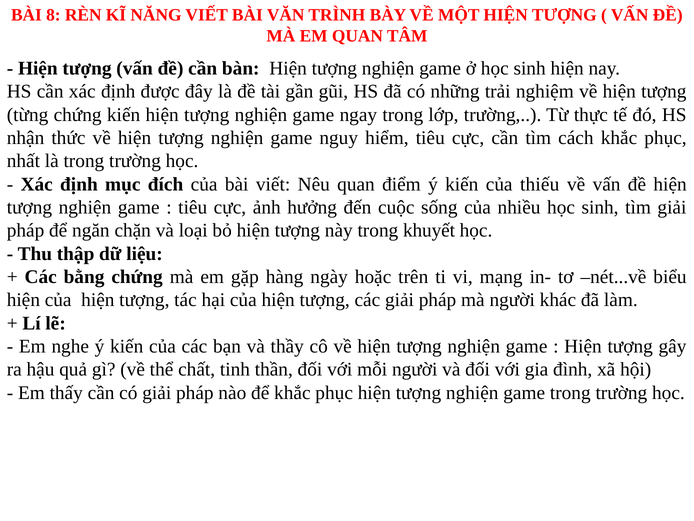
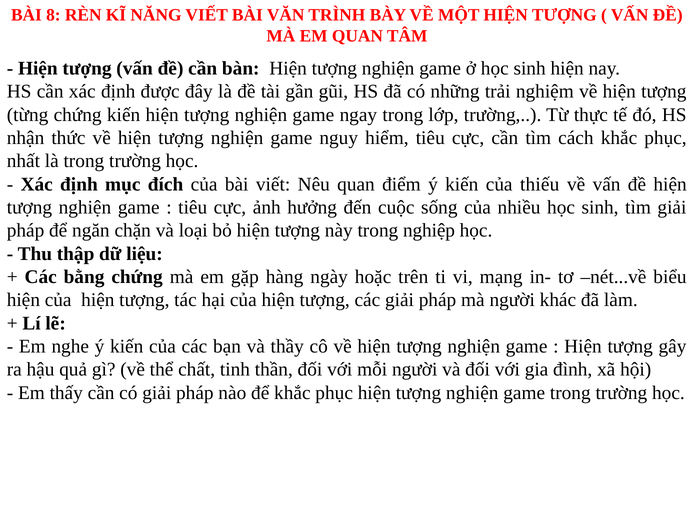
khuyết: khuyết -> nghiệp
